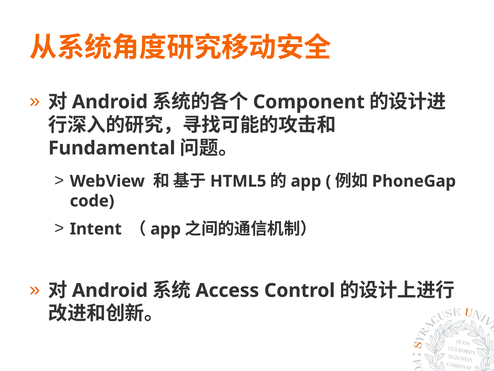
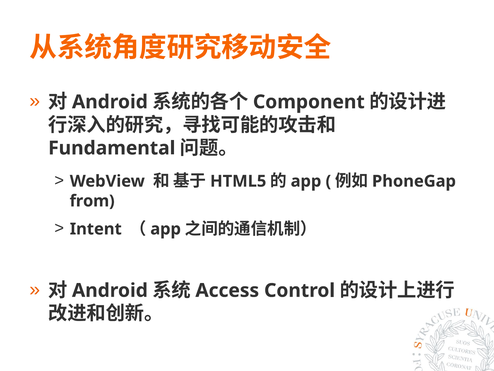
code: code -> from
